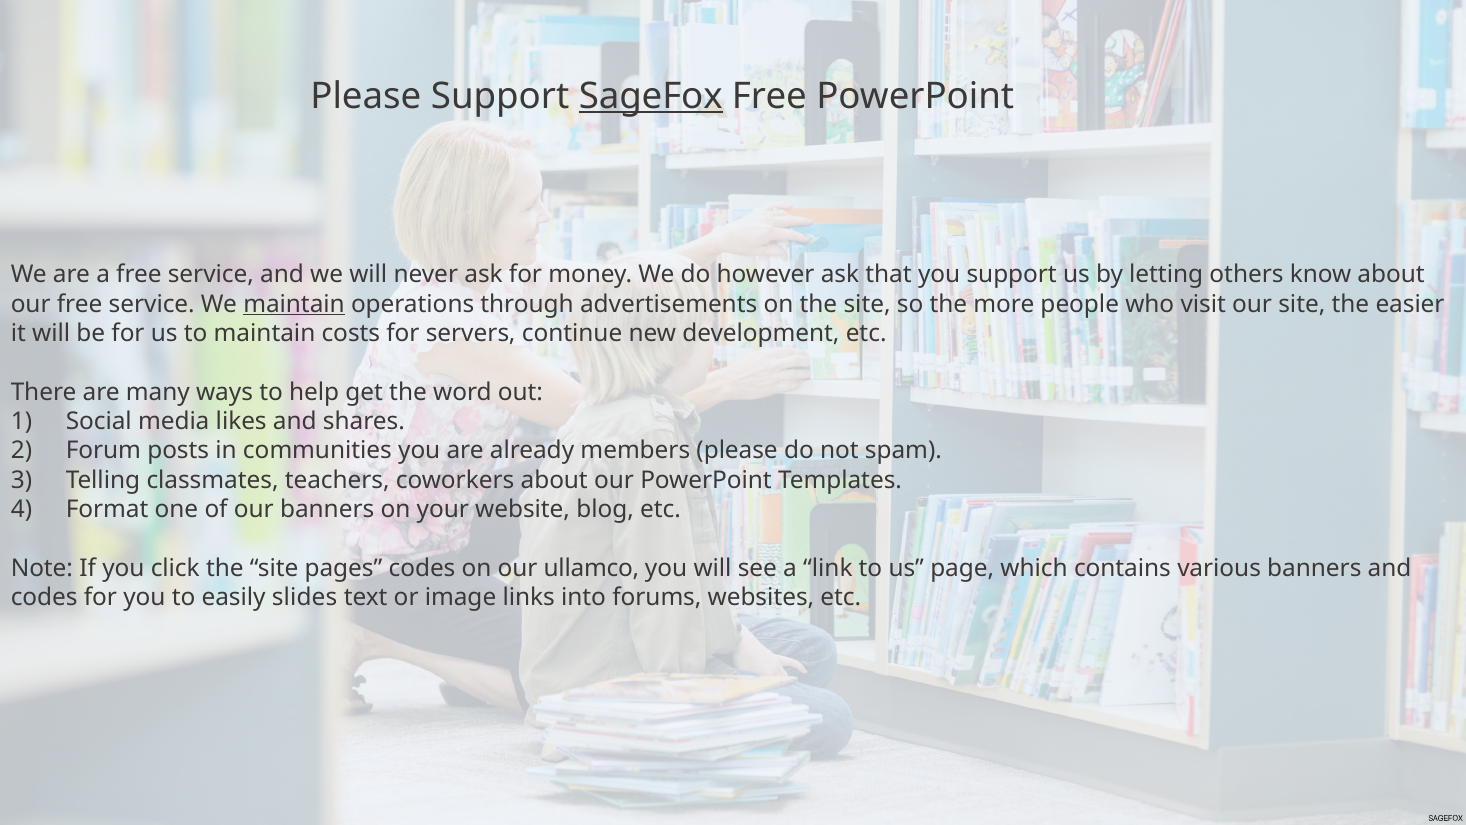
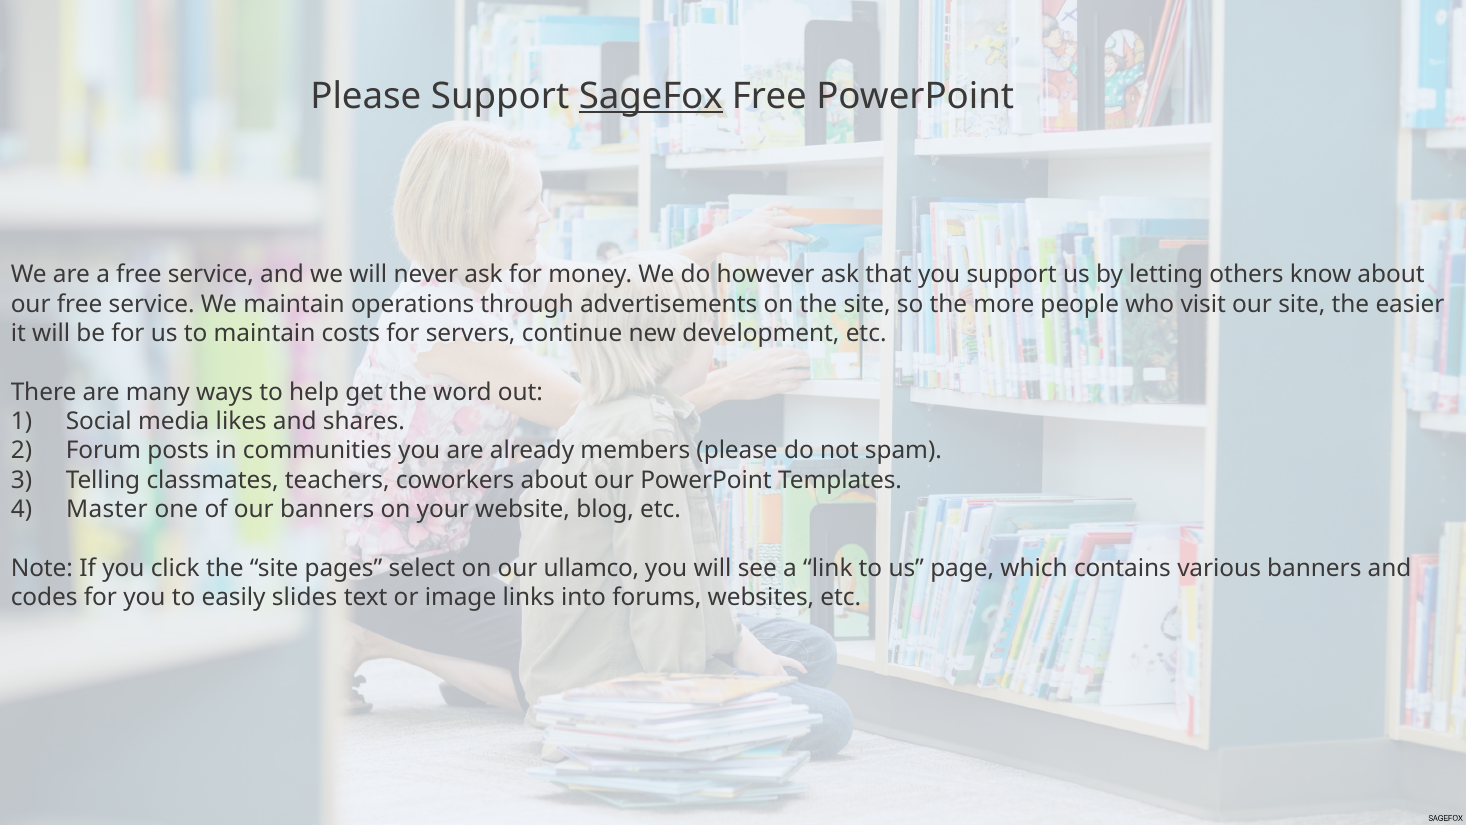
maintain at (294, 304) underline: present -> none
Format: Format -> Master
pages codes: codes -> select
